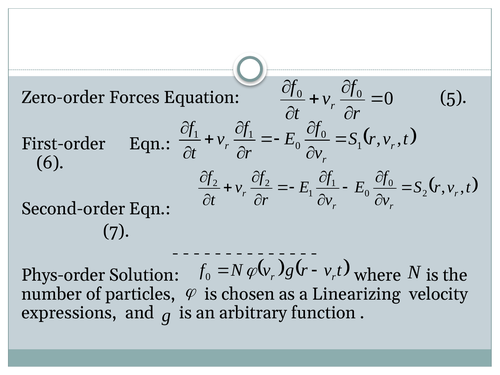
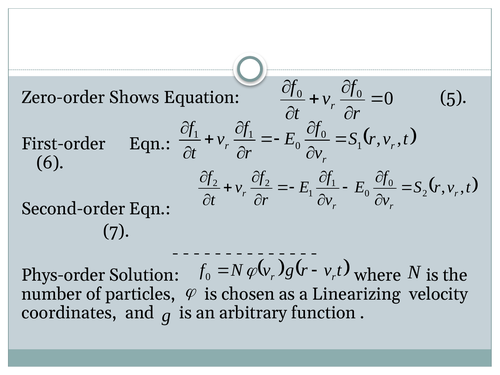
Forces: Forces -> Shows
expressions: expressions -> coordinates
